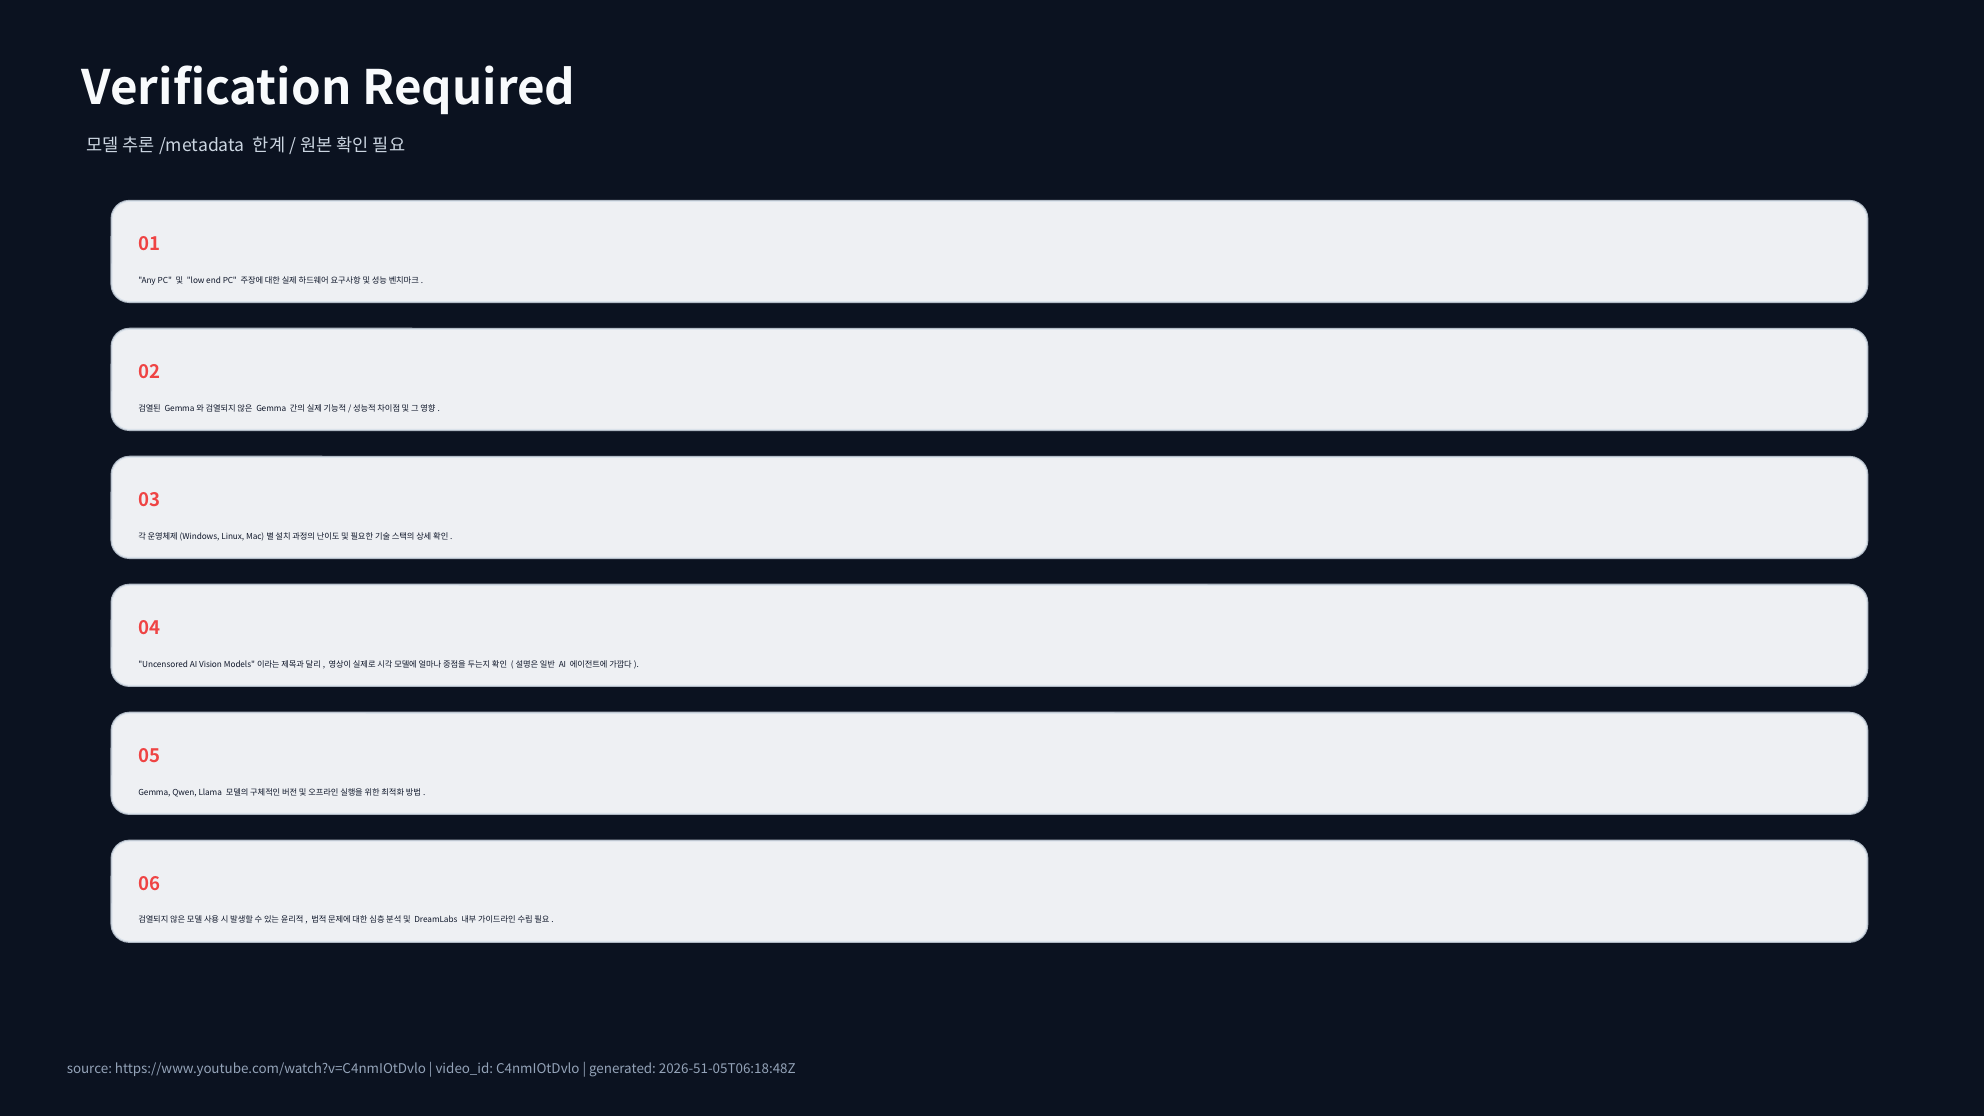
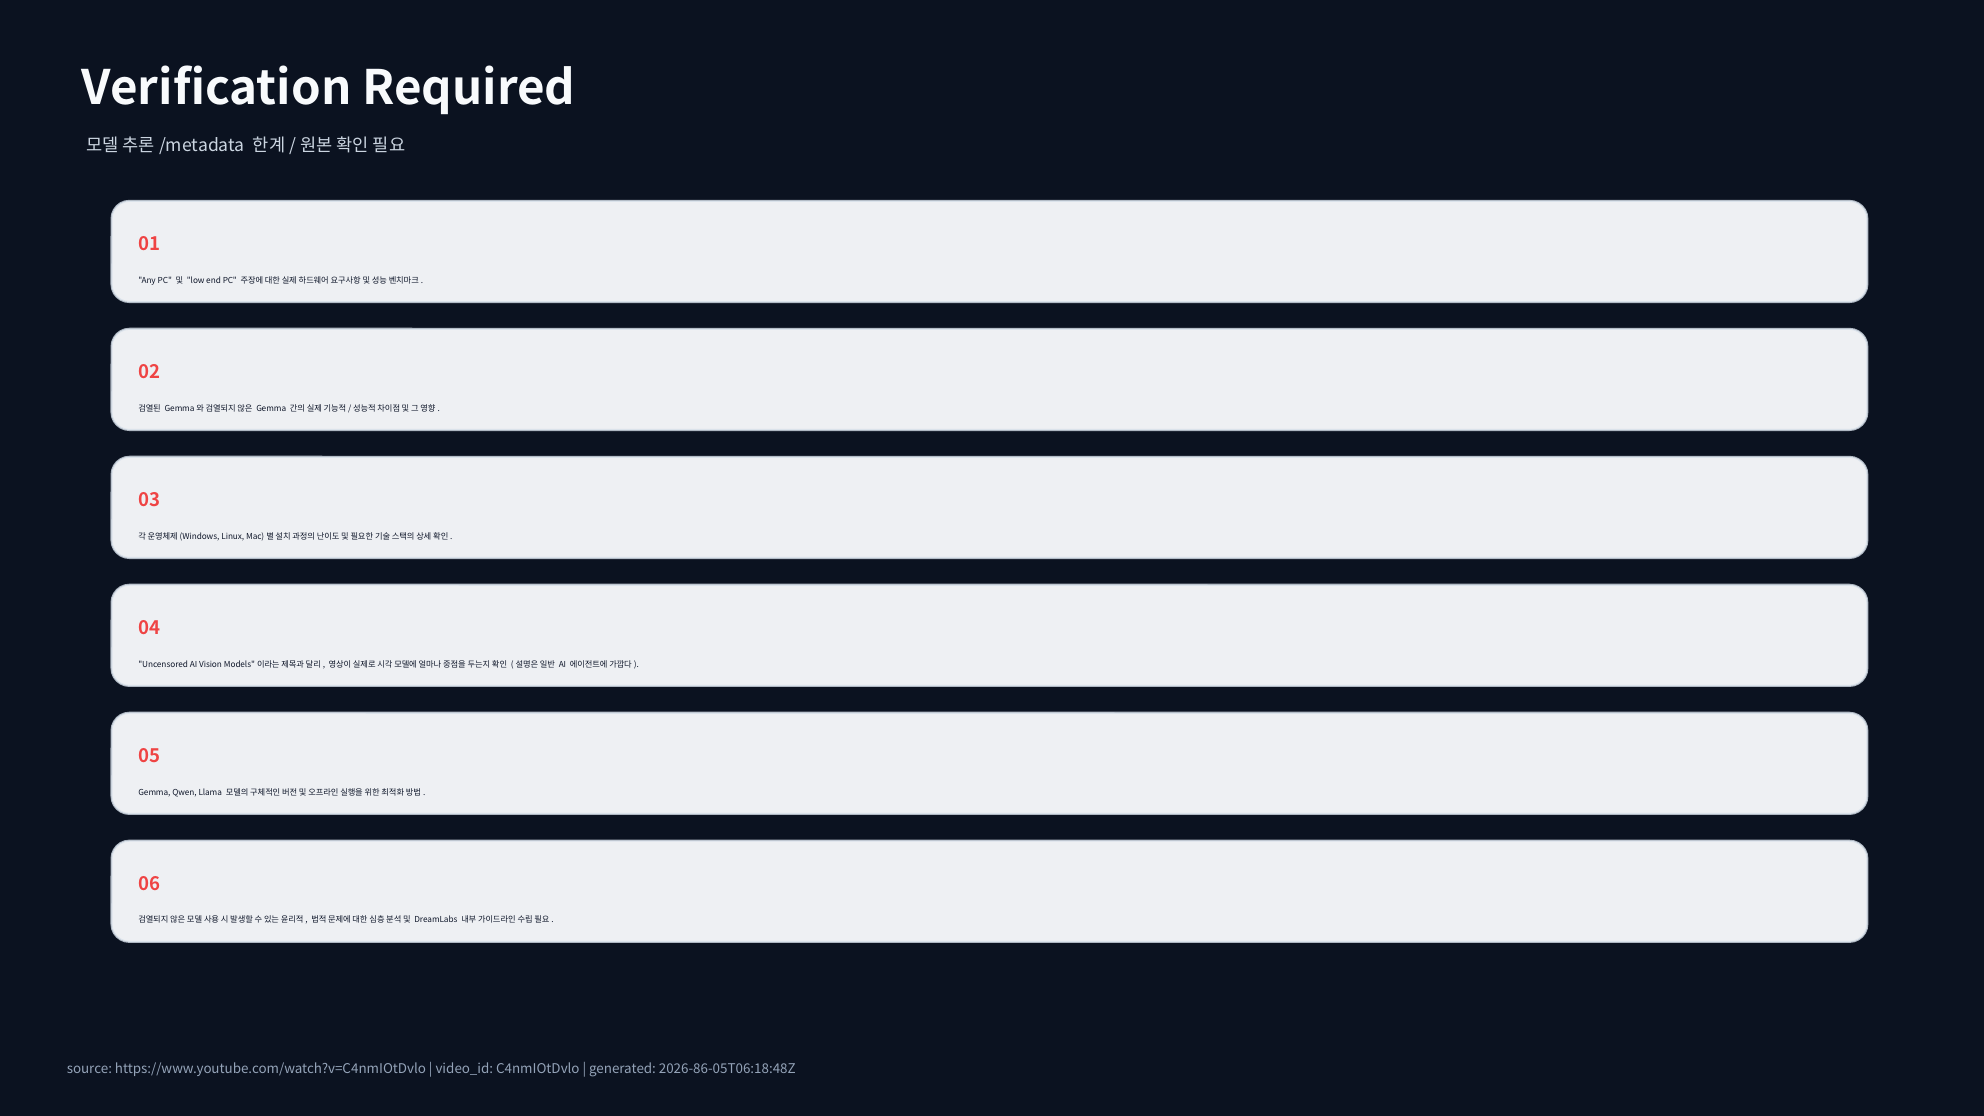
2026-51-05T06:18:48Z: 2026-51-05T06:18:48Z -> 2026-86-05T06:18:48Z
